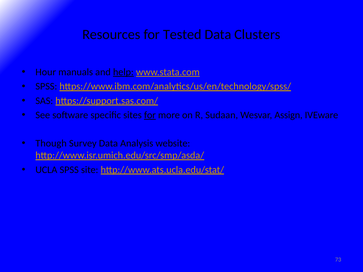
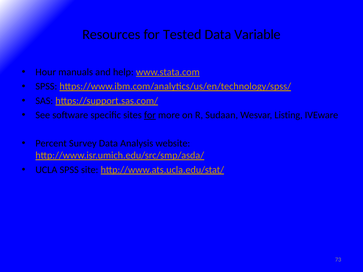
Clusters: Clusters -> Variable
help underline: present -> none
Assign: Assign -> Listing
Though: Though -> Percent
